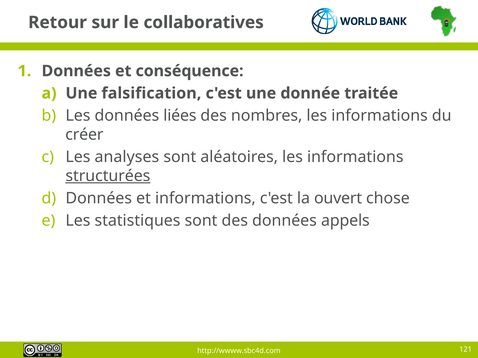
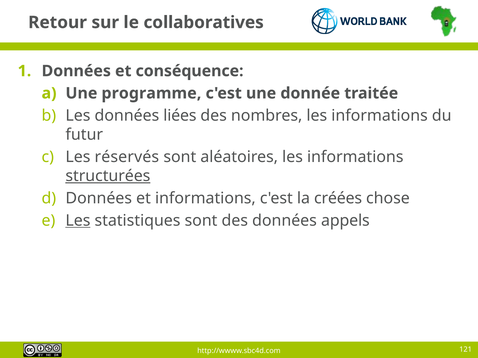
falsification: falsification -> programme
créer: créer -> futur
analyses: analyses -> réservés
ouvert: ouvert -> créées
Les at (78, 221) underline: none -> present
